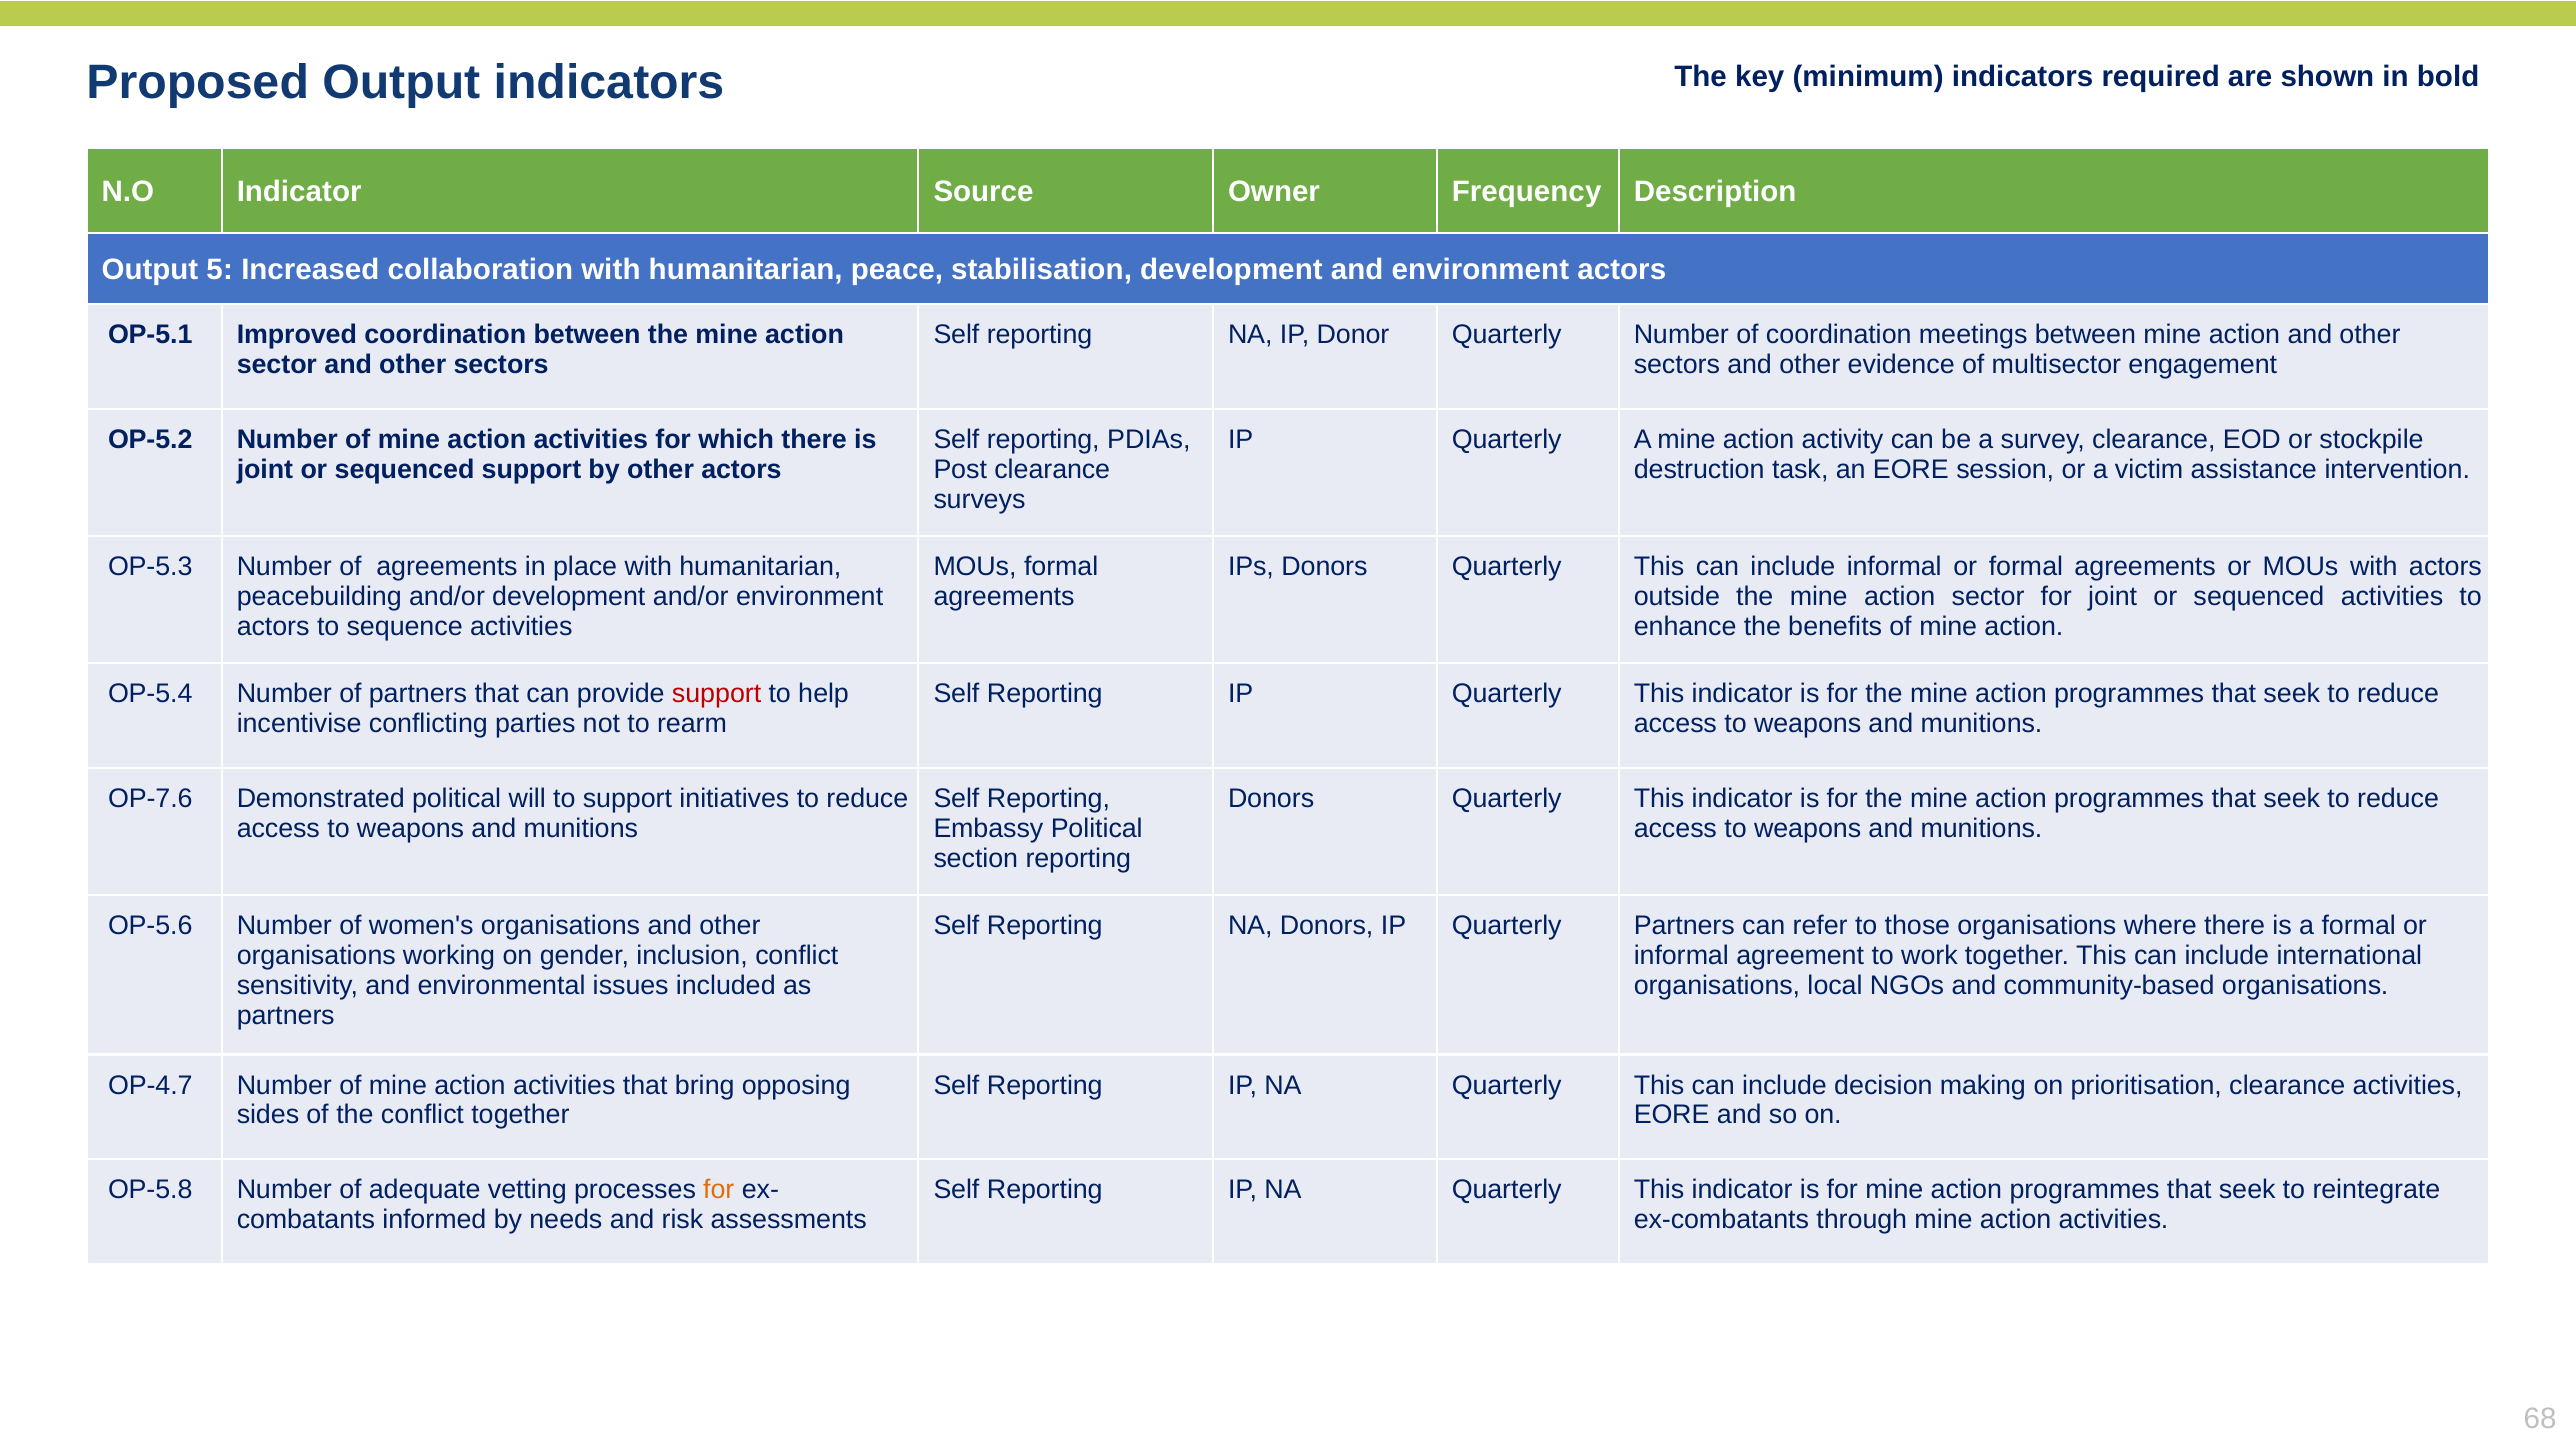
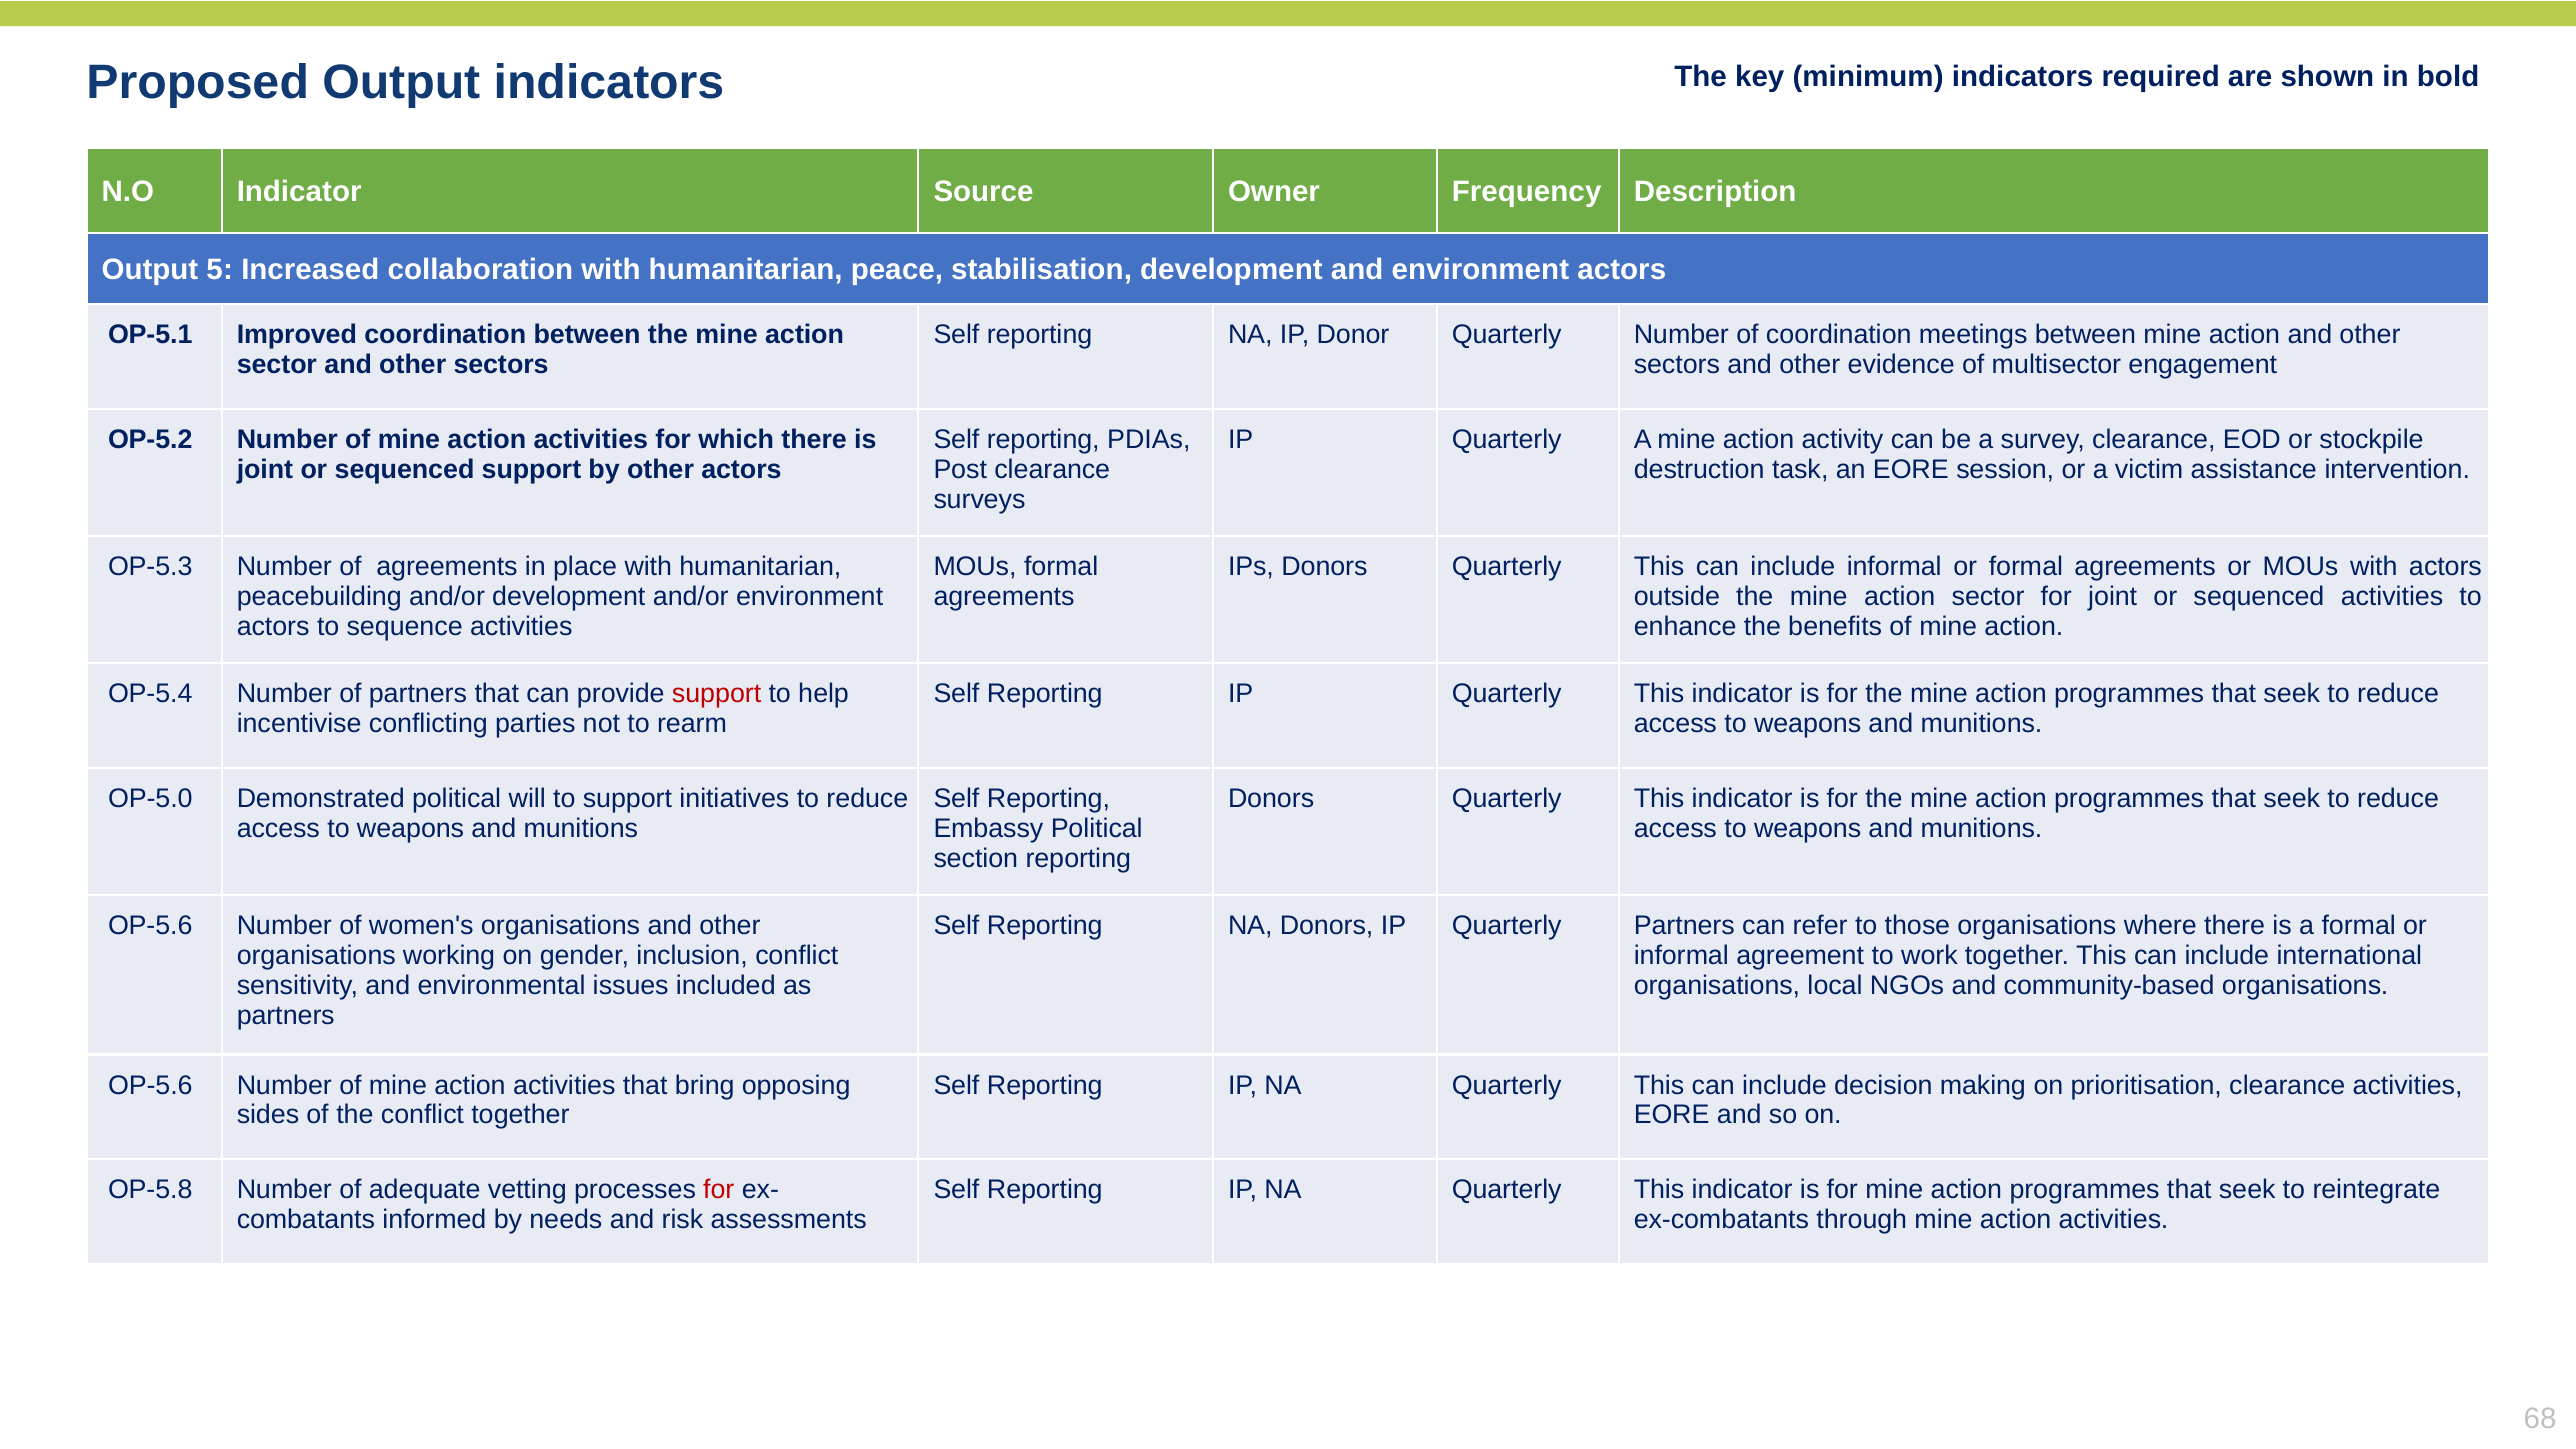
OP-7.6: OP-7.6 -> OP-5.0
OP-4.7 at (150, 1085): OP-4.7 -> OP-5.6
for at (719, 1190) colour: orange -> red
